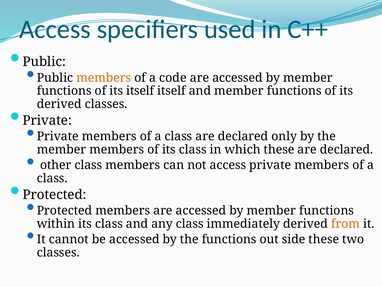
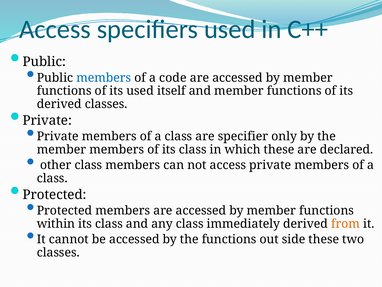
members at (104, 78) colour: orange -> blue
its itself: itself -> used
class are declared: declared -> specifier
